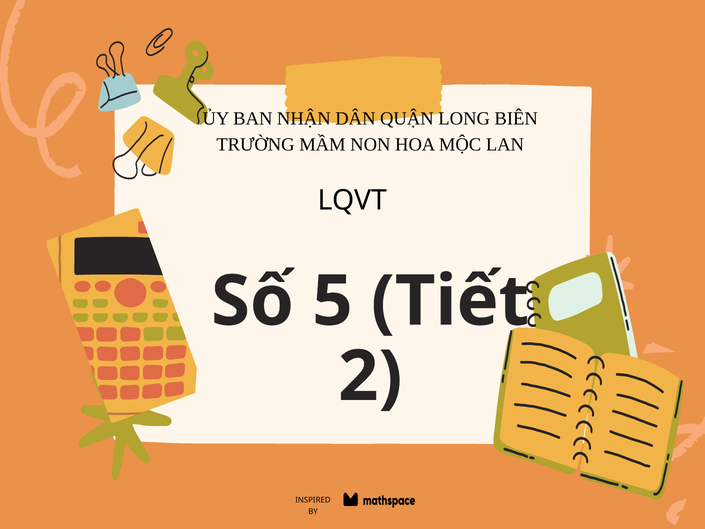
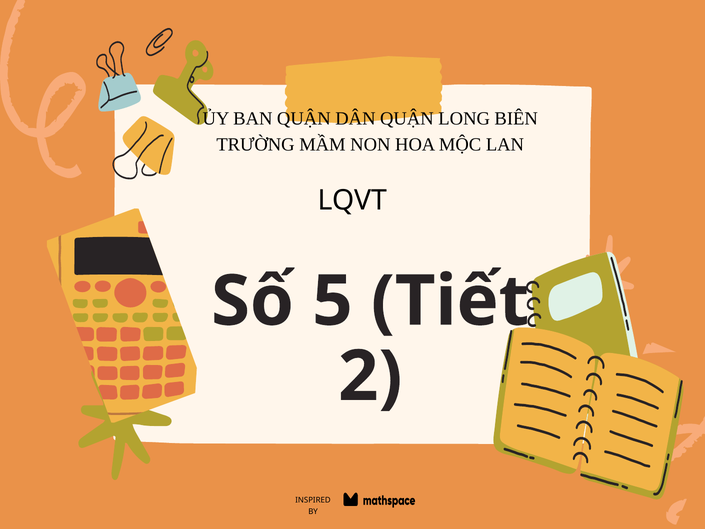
BAN NHẬN: NHẬN -> QUẬN
